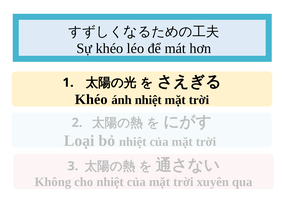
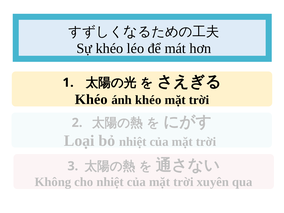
ánh nhiệt: nhiệt -> khéo
